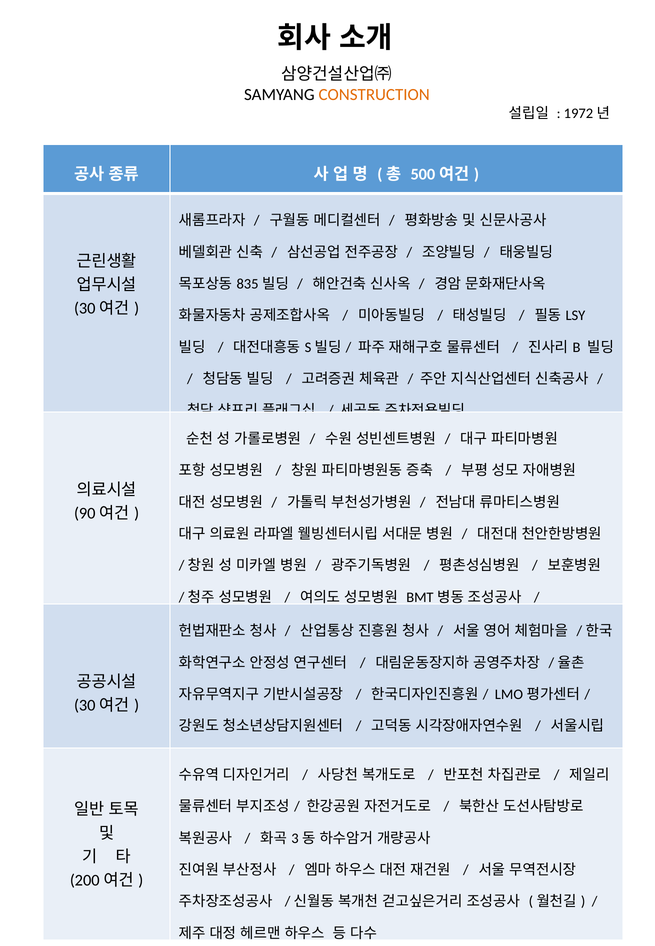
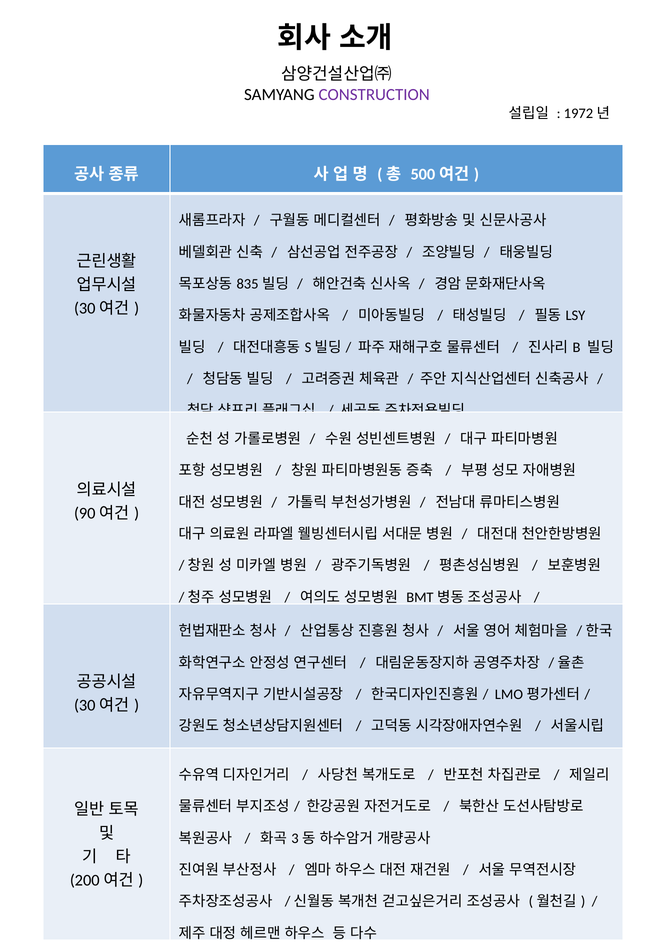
CONSTRUCTION colour: orange -> purple
